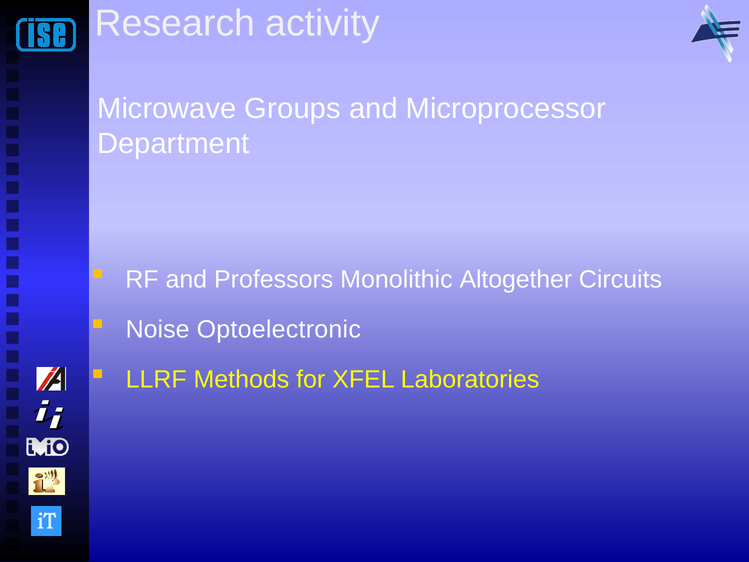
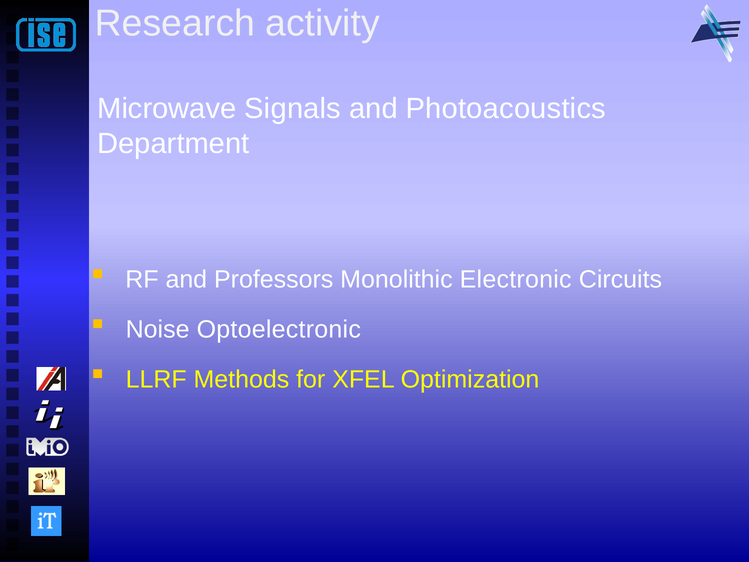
Groups: Groups -> Signals
Microprocessor: Microprocessor -> Photoacoustics
Altogether: Altogether -> Electronic
Laboratories: Laboratories -> Optimization
